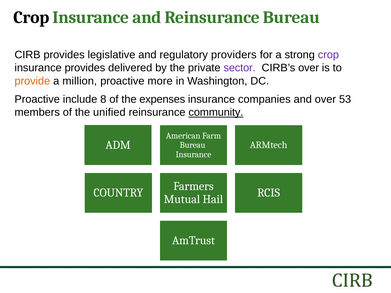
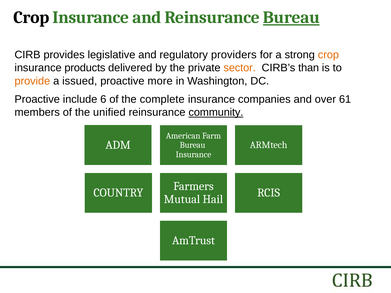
Bureau at (291, 17) underline: none -> present
crop at (328, 55) colour: purple -> orange
insurance provides: provides -> products
sector colour: purple -> orange
CIRB’s over: over -> than
million: million -> issued
8: 8 -> 6
expenses: expenses -> complete
53: 53 -> 61
